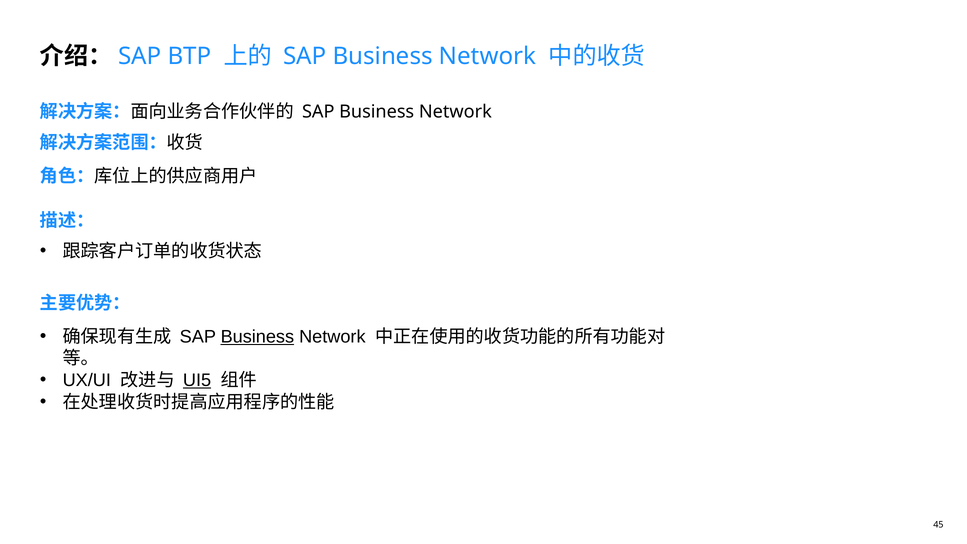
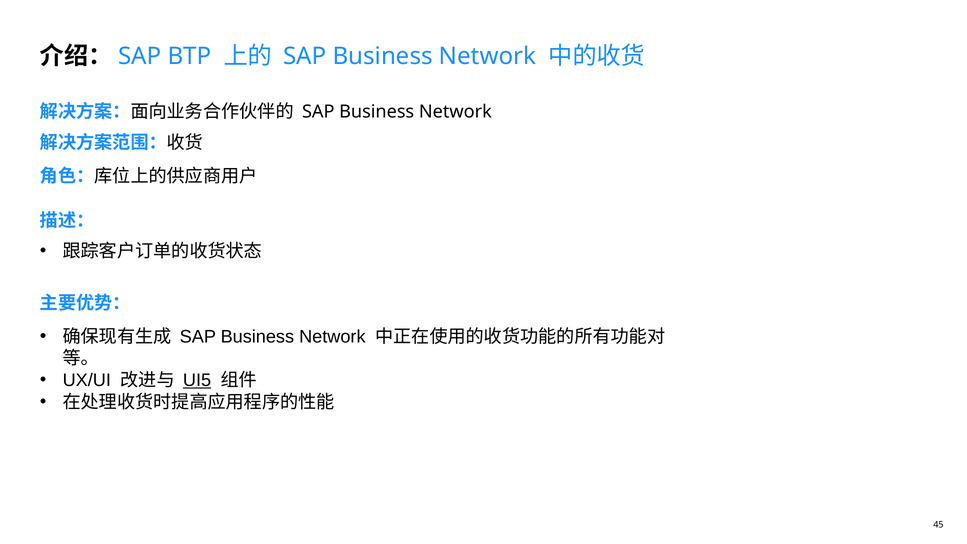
Business at (257, 337) underline: present -> none
